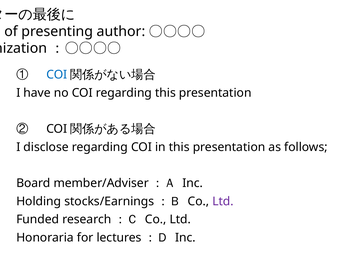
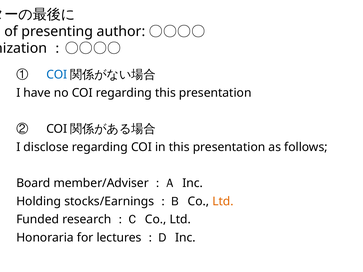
Ltd at (223, 202) colour: purple -> orange
